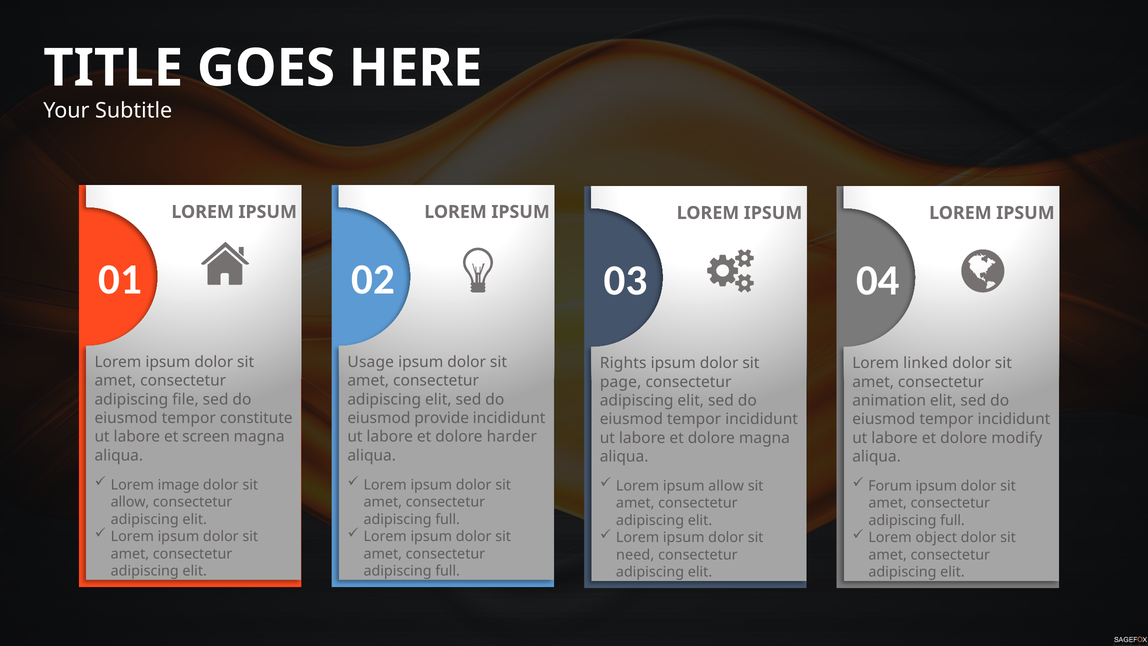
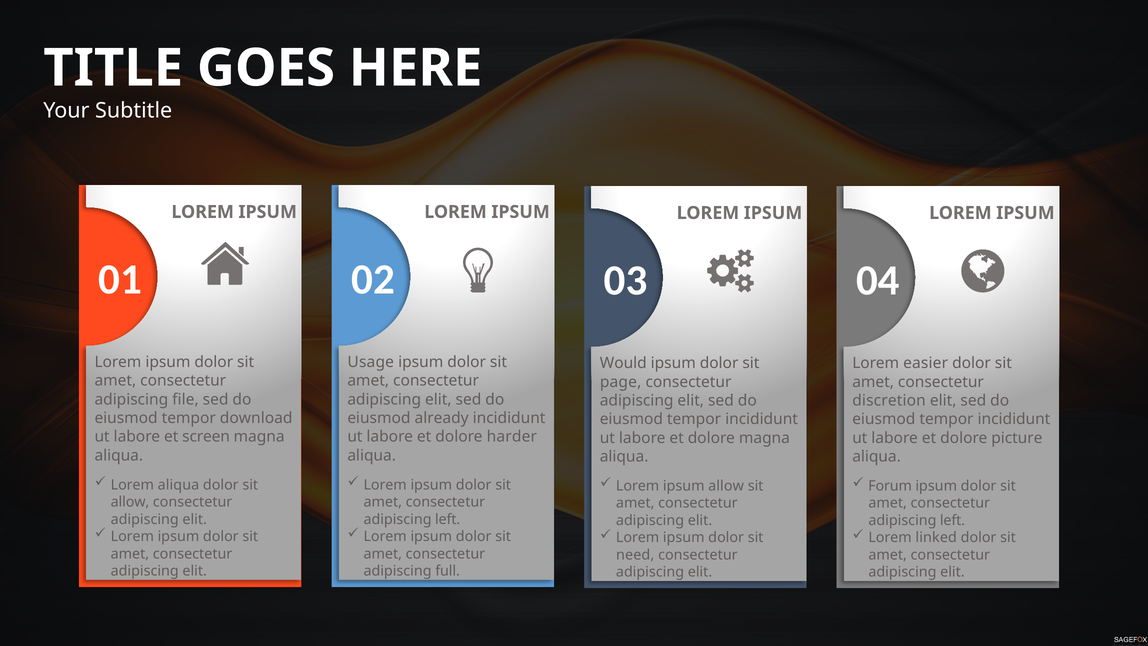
Rights: Rights -> Would
linked: linked -> easier
animation: animation -> discretion
constitute: constitute -> download
provide: provide -> already
modify: modify -> picture
Lorem image: image -> aliqua
full at (448, 519): full -> left
full at (952, 520): full -> left
object: object -> linked
